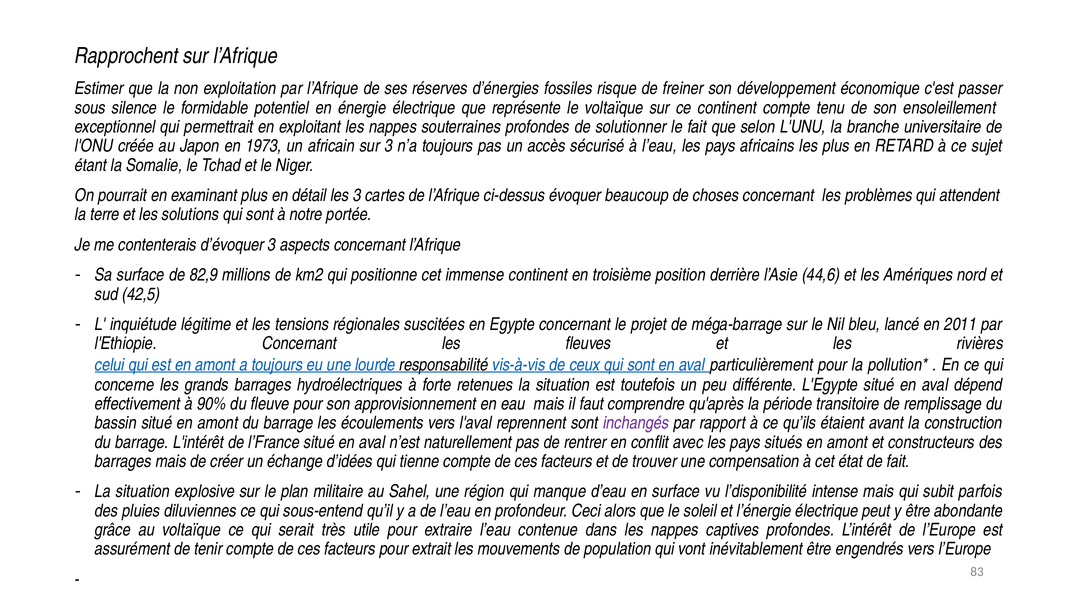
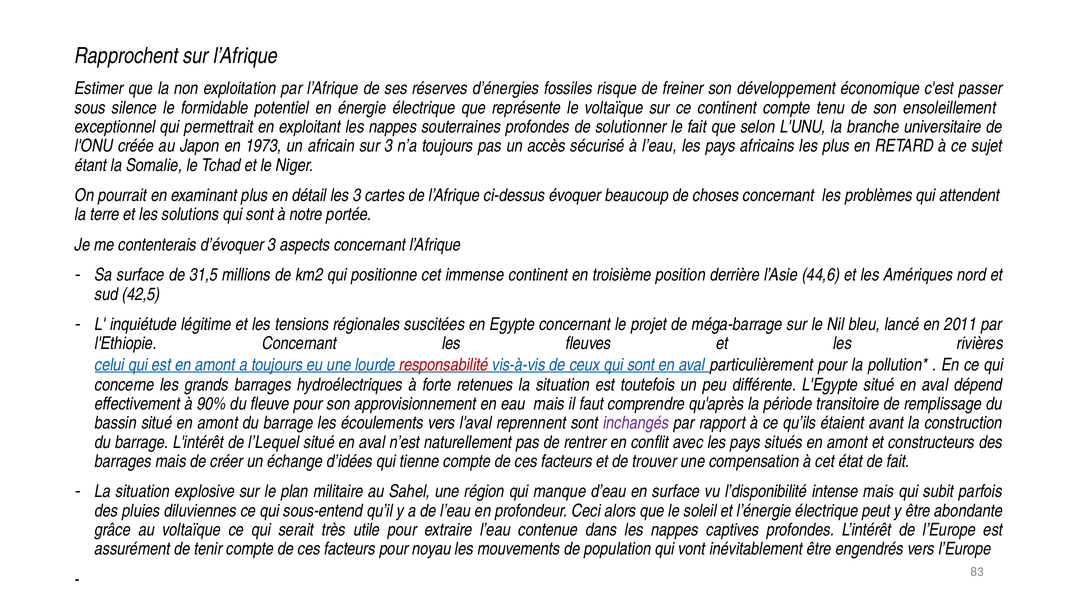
82,9: 82,9 -> 31,5
responsabilité colour: black -> red
l’France: l’France -> l’Lequel
extrait: extrait -> noyau
